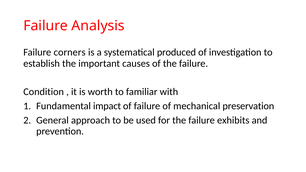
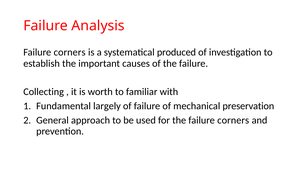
Condition: Condition -> Collecting
impact: impact -> largely
the failure exhibits: exhibits -> corners
